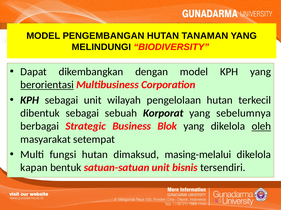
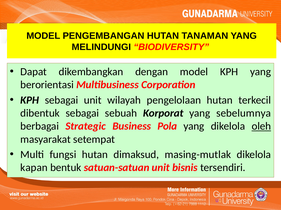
berorientasi underline: present -> none
Blok: Blok -> Pola
masing-melalui: masing-melalui -> masing-mutlak
